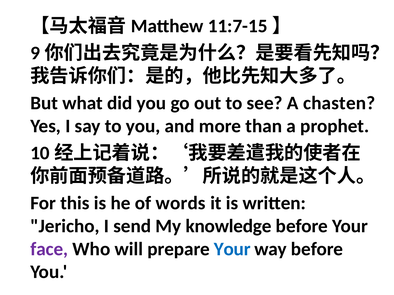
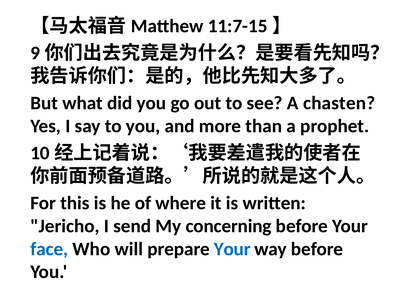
words: words -> where
knowledge: knowledge -> concerning
face colour: purple -> blue
